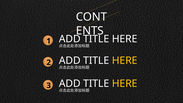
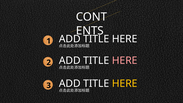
HERE at (125, 60) colour: yellow -> pink
